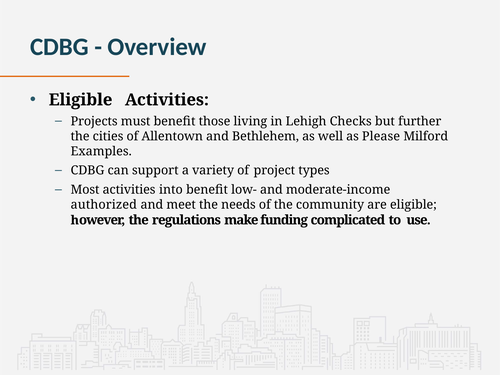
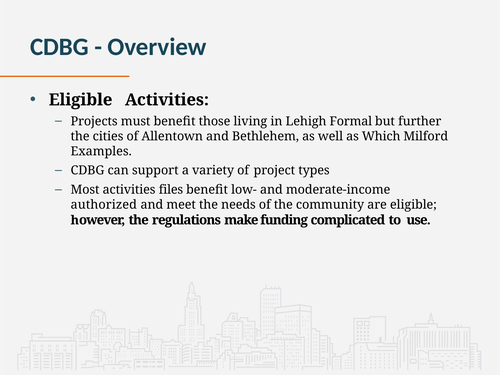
Checks: Checks -> Formal
Please: Please -> Which
into: into -> files
